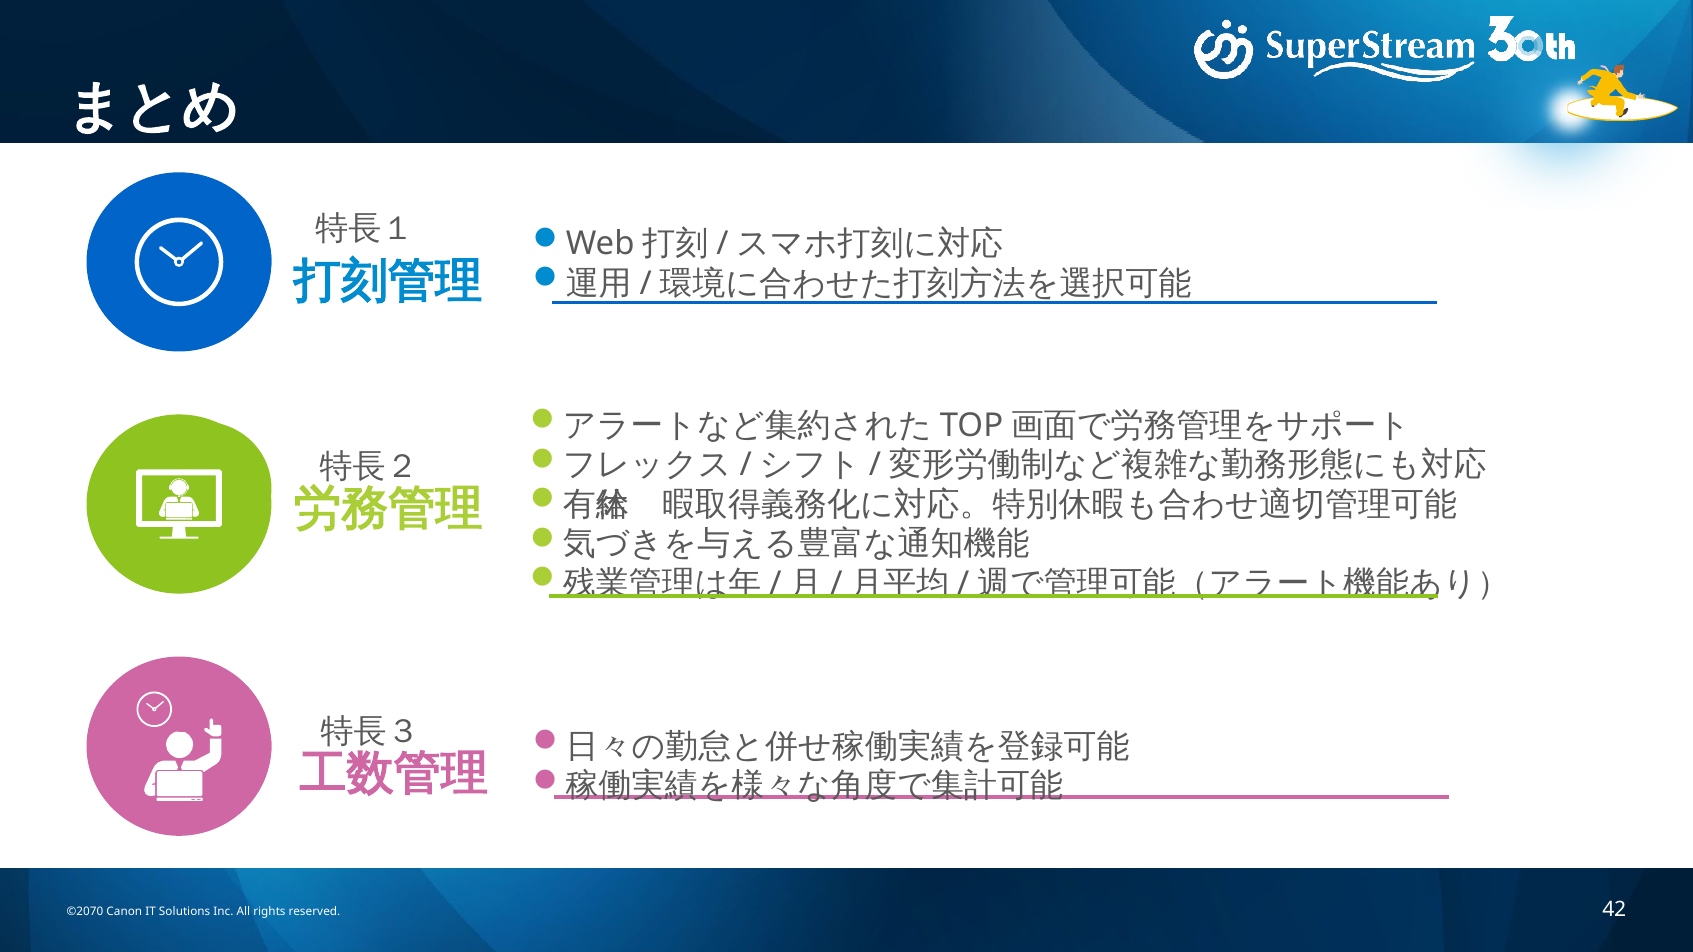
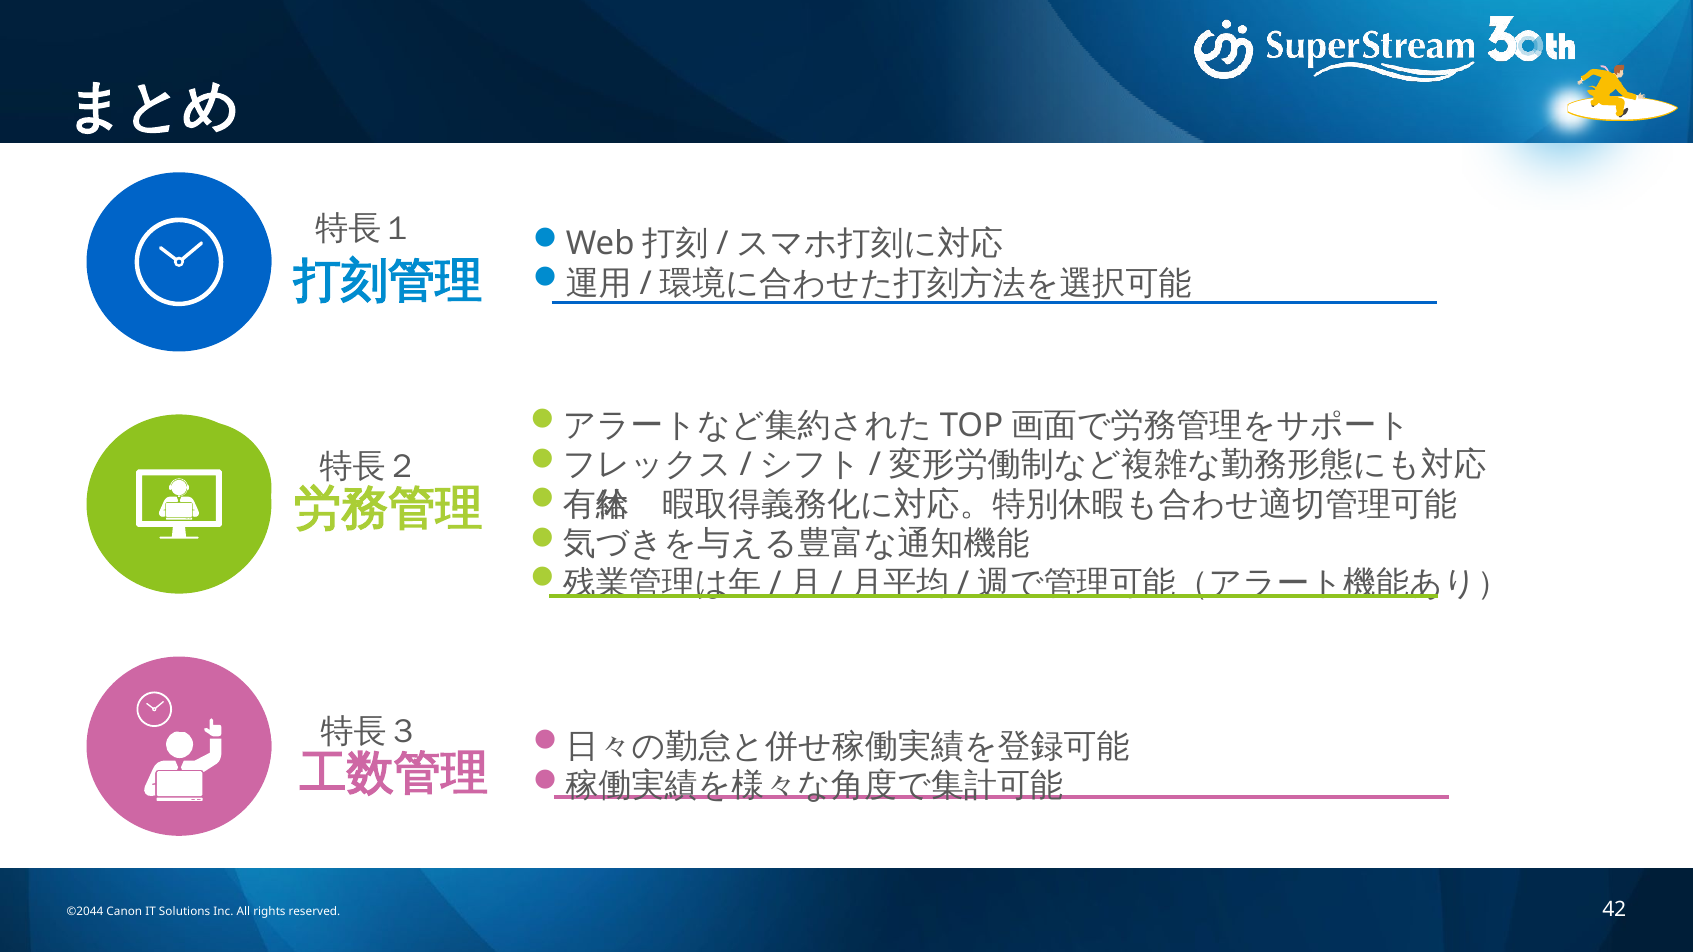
©2070: ©2070 -> ©2044
